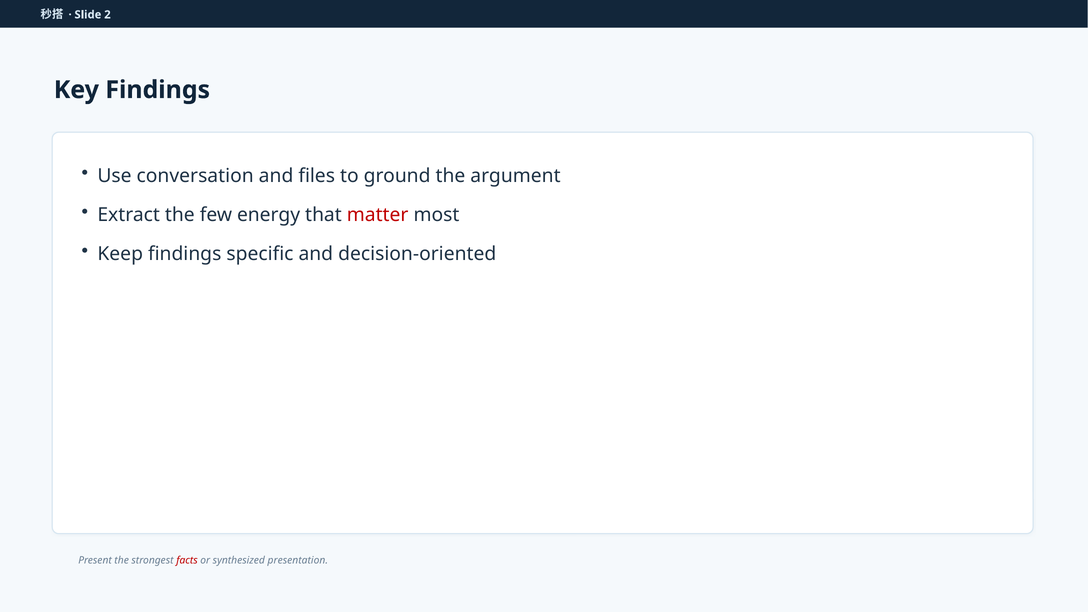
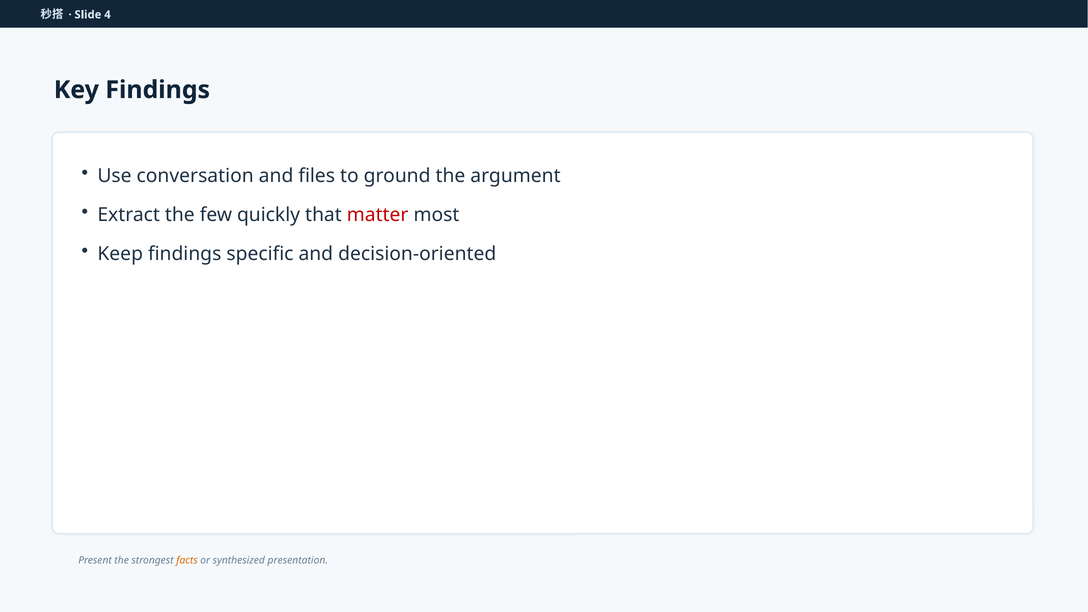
2: 2 -> 4
energy: energy -> quickly
facts colour: red -> orange
